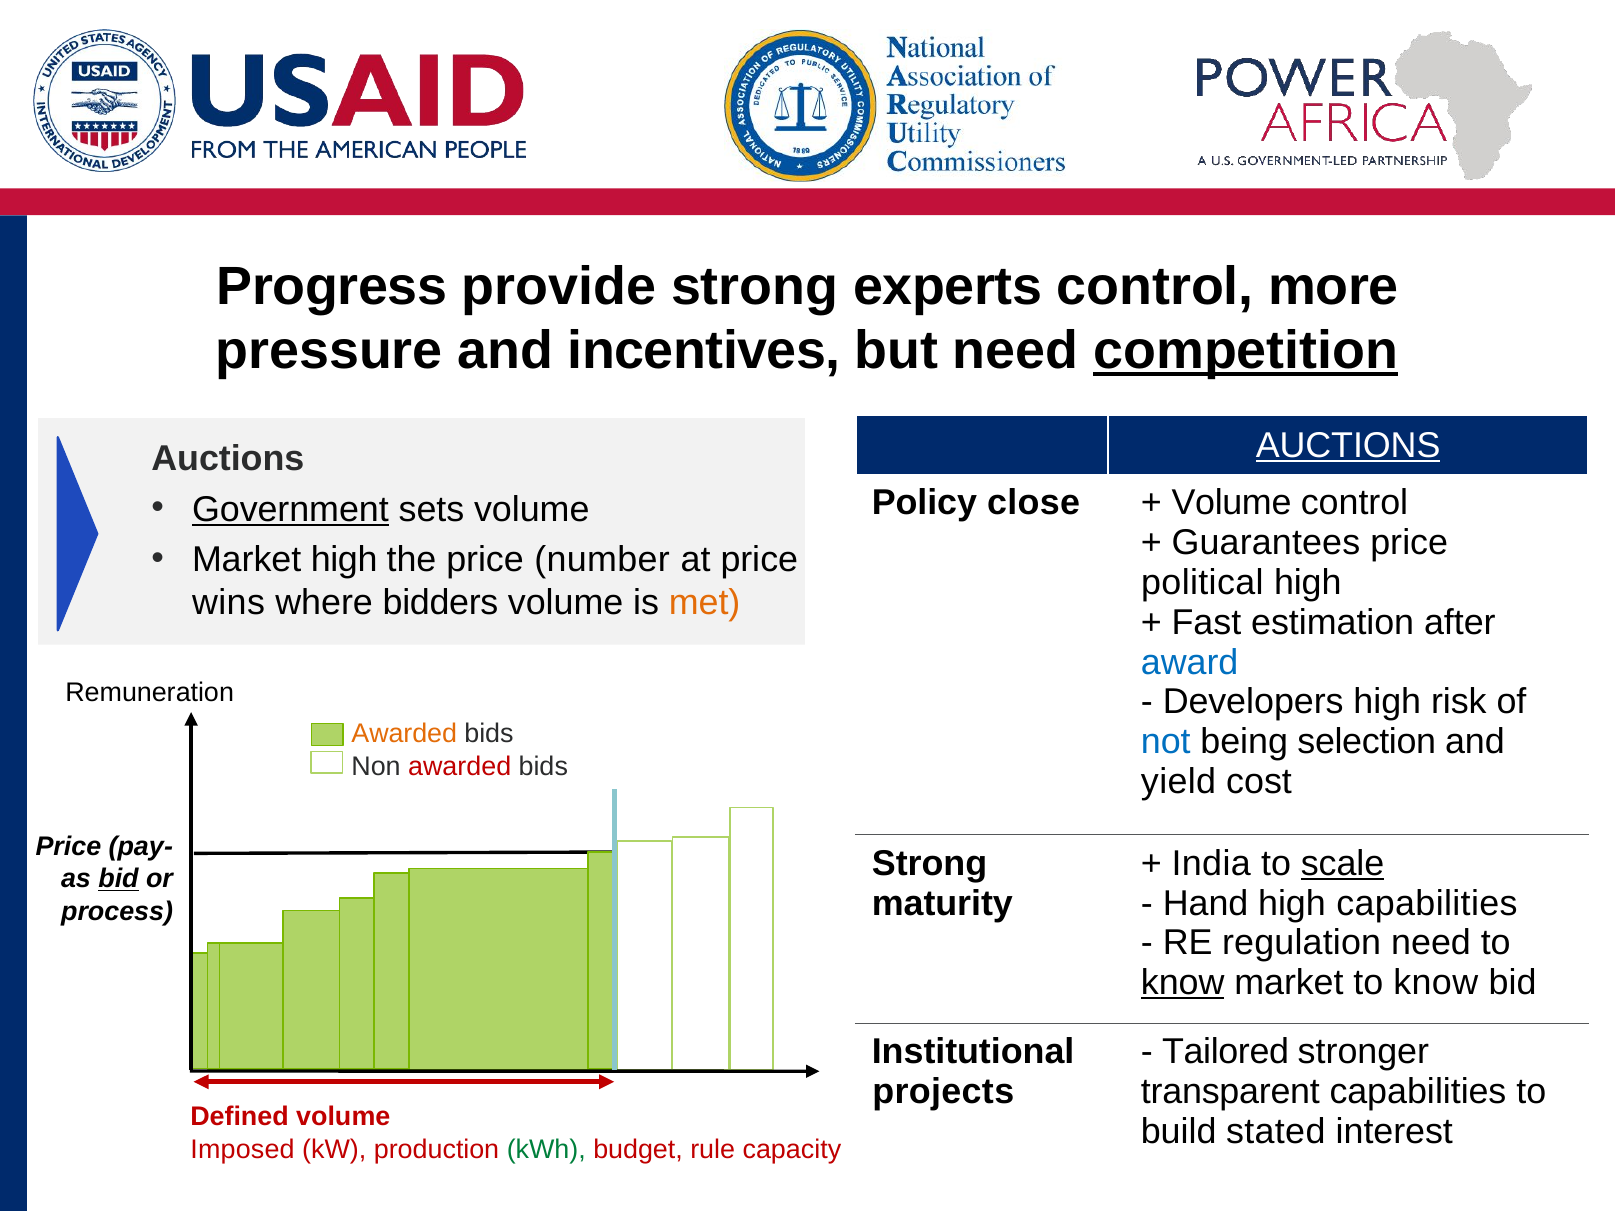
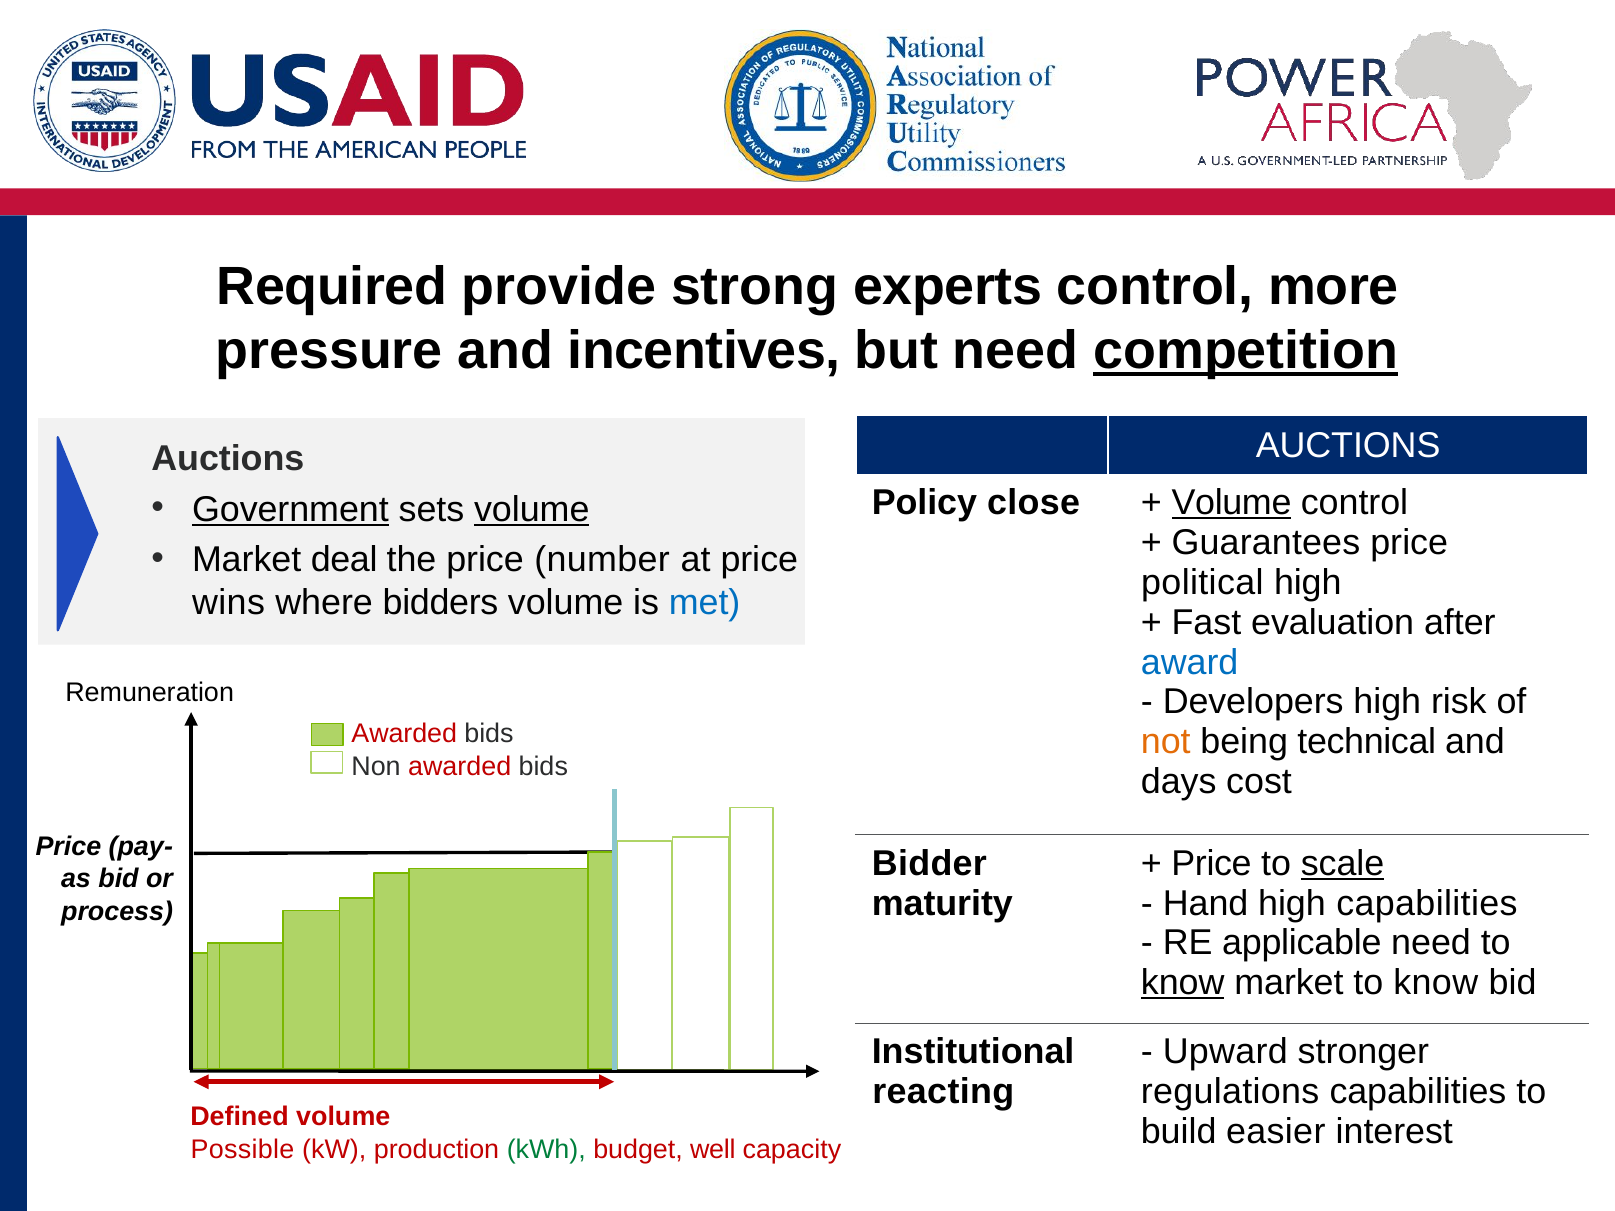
Progress: Progress -> Required
AUCTIONS at (1348, 445) underline: present -> none
Volume at (1232, 503) underline: none -> present
volume at (532, 509) underline: none -> present
Market high: high -> deal
met colour: orange -> blue
estimation: estimation -> evaluation
Awarded at (404, 734) colour: orange -> red
not colour: blue -> orange
selection: selection -> technical
yield: yield -> days
Strong at (930, 864): Strong -> Bidder
India at (1211, 864): India -> Price
bid at (119, 879) underline: present -> none
regulation: regulation -> applicable
Tailored: Tailored -> Upward
projects: projects -> reacting
transparent: transparent -> regulations
stated: stated -> easier
Imposed: Imposed -> Possible
rule: rule -> well
